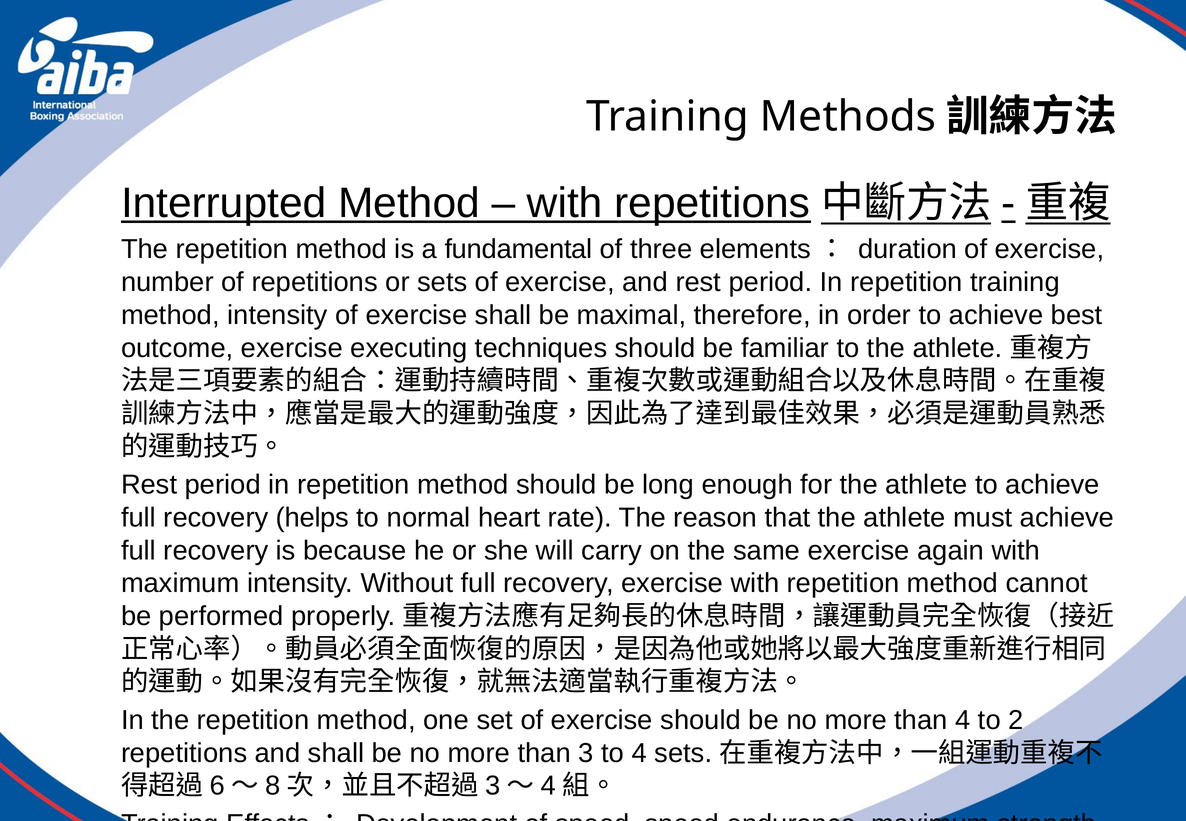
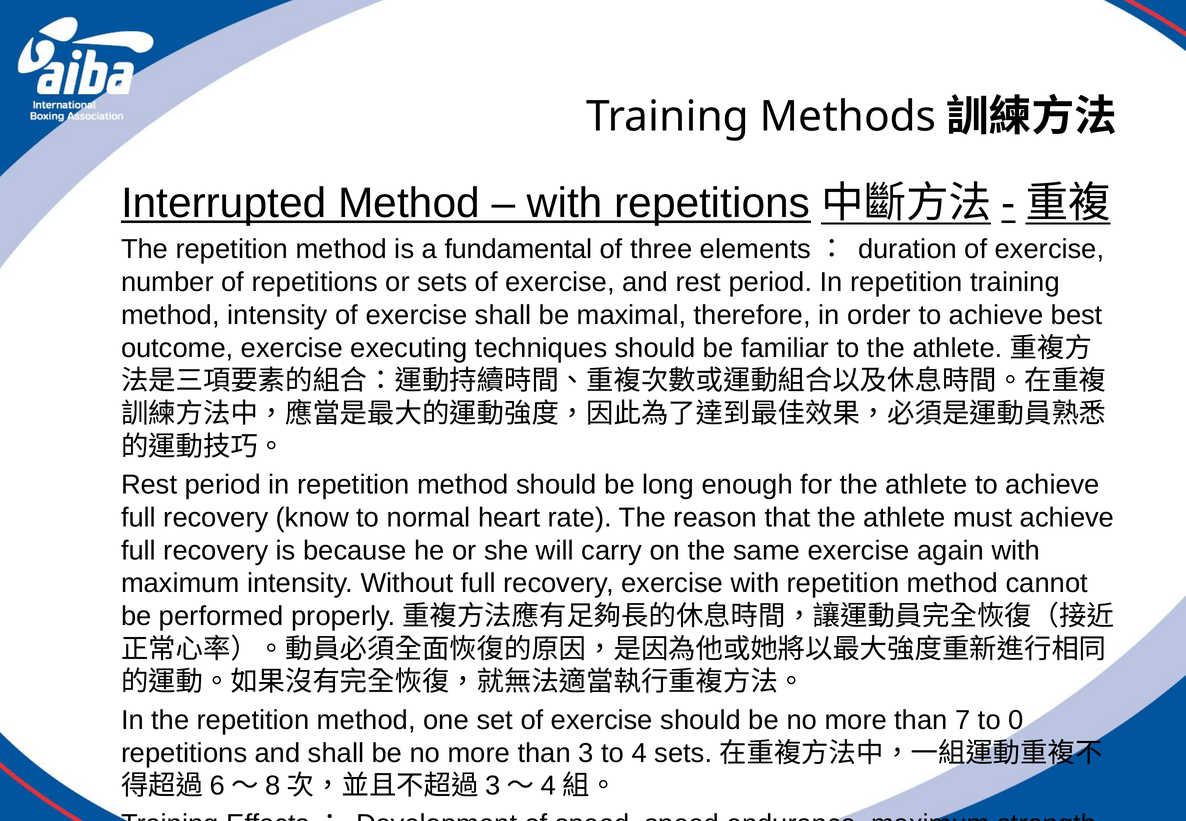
helps: helps -> know
than 4: 4 -> 7
2: 2 -> 0
